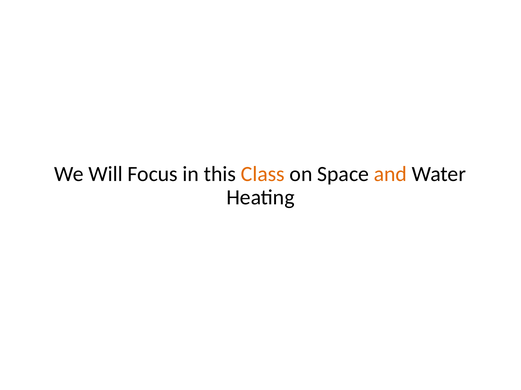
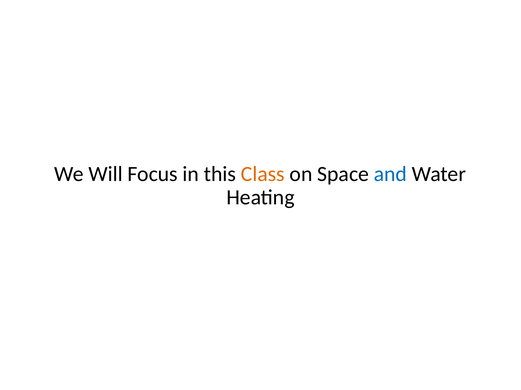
and colour: orange -> blue
